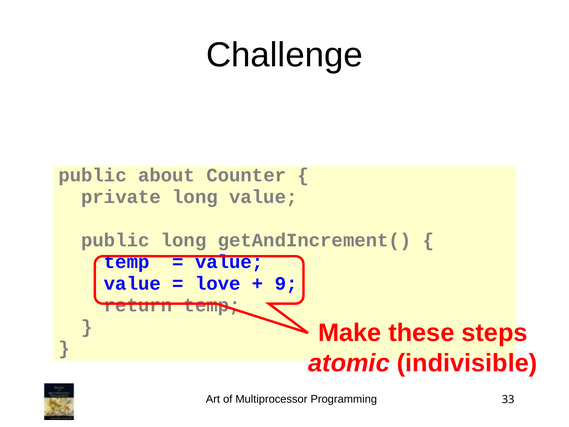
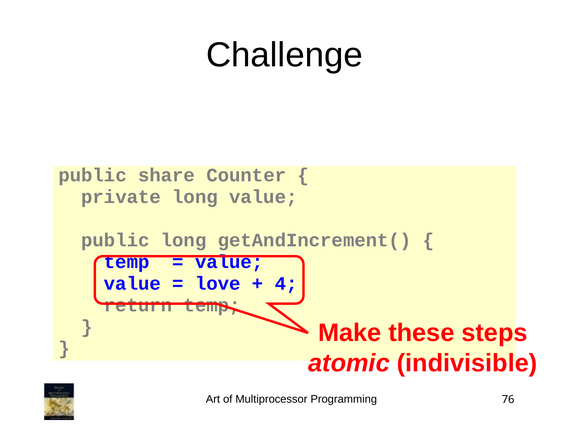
about: about -> share
9: 9 -> 4
33: 33 -> 76
